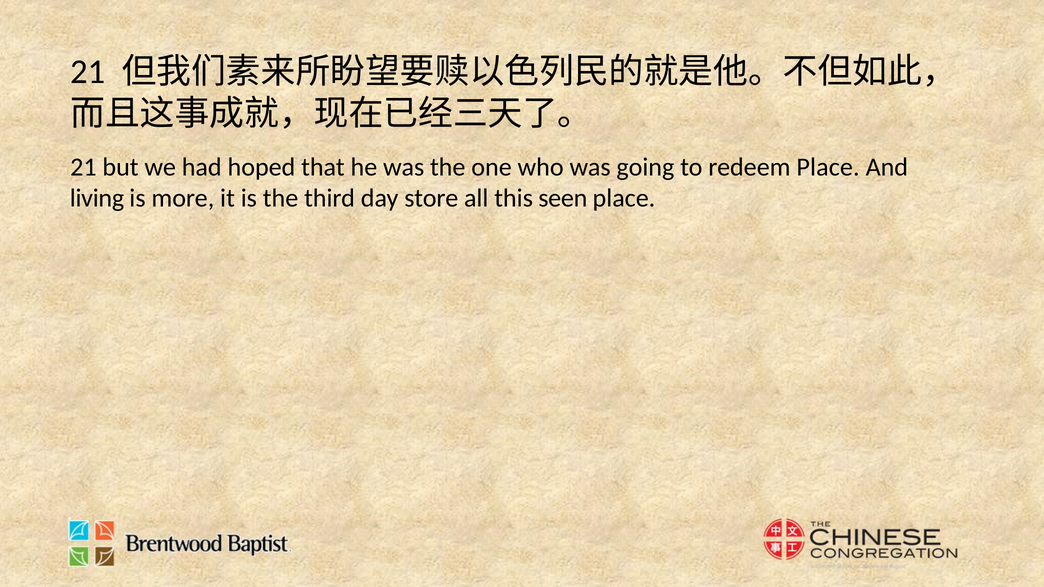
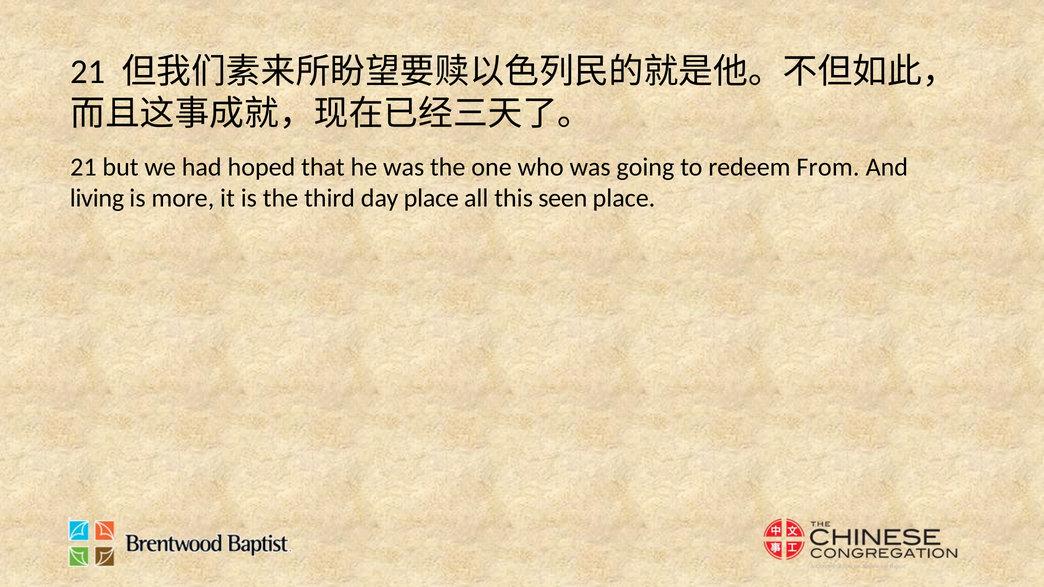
redeem Place: Place -> From
day store: store -> place
